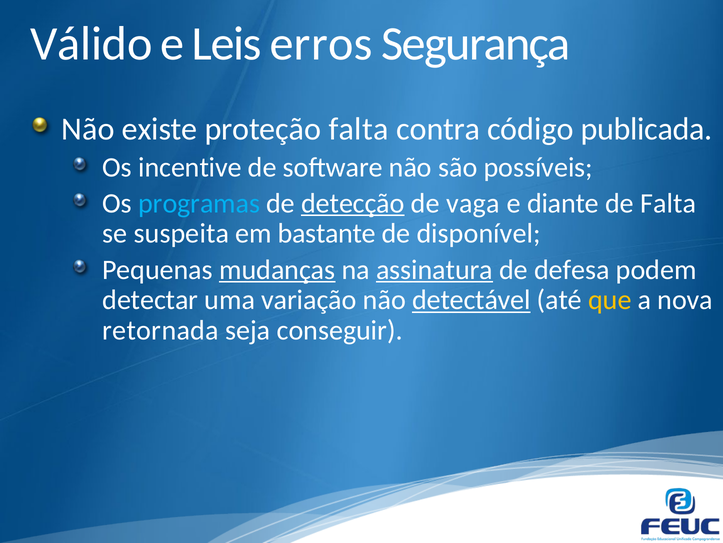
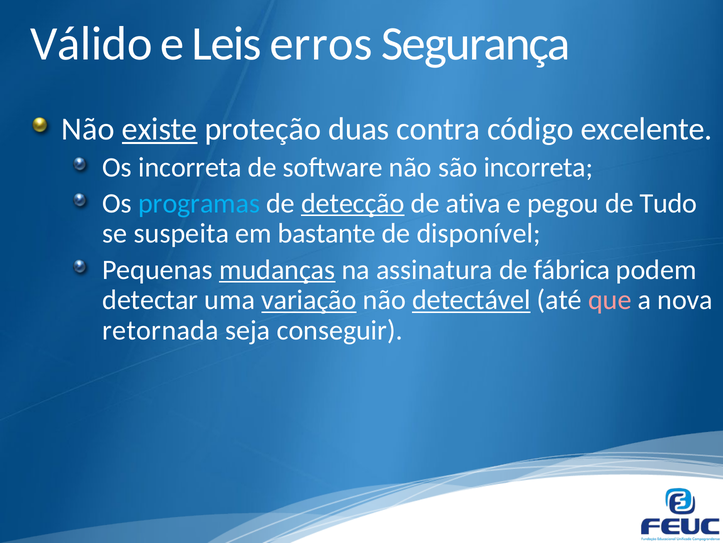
existe underline: none -> present
proteção falta: falta -> duas
publicada: publicada -> excelente
Os incentive: incentive -> incorreta
são possíveis: possíveis -> incorreta
vaga: vaga -> ativa
diante: diante -> pegou
de Falta: Falta -> Tudo
assinatura underline: present -> none
defesa: defesa -> fábrica
variação underline: none -> present
que colour: yellow -> pink
